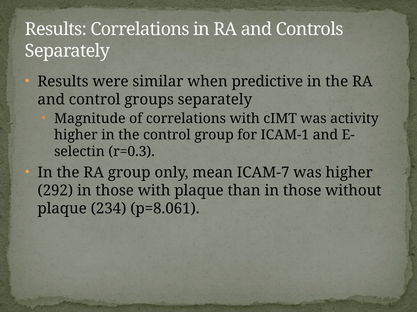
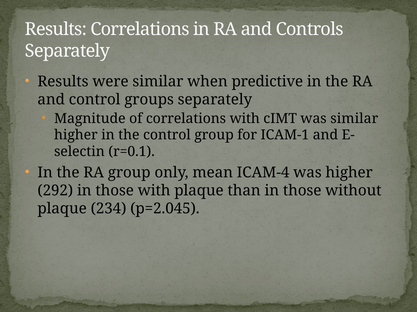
was activity: activity -> similar
r=0.3: r=0.3 -> r=0.1
ICAM-7: ICAM-7 -> ICAM-4
p=8.061: p=8.061 -> p=2.045
